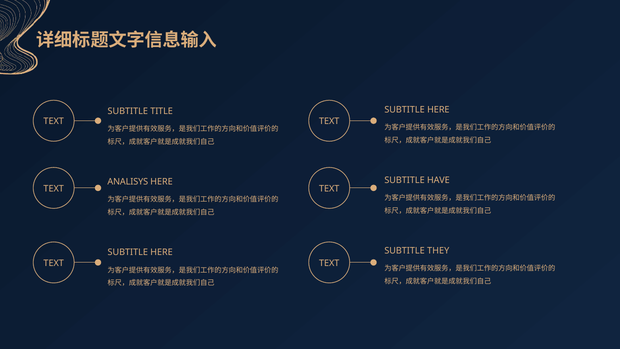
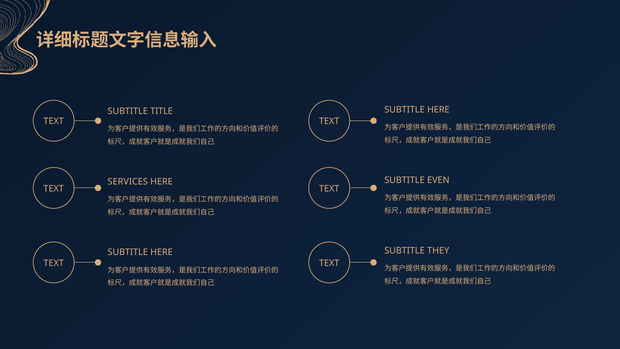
HAVE: HAVE -> EVEN
ANALISYS: ANALISYS -> SERVICES
